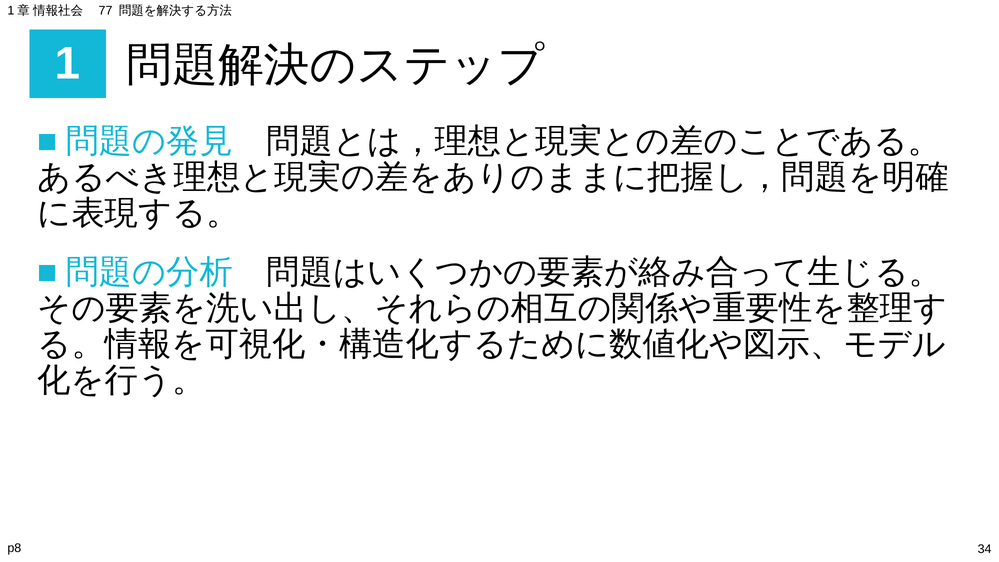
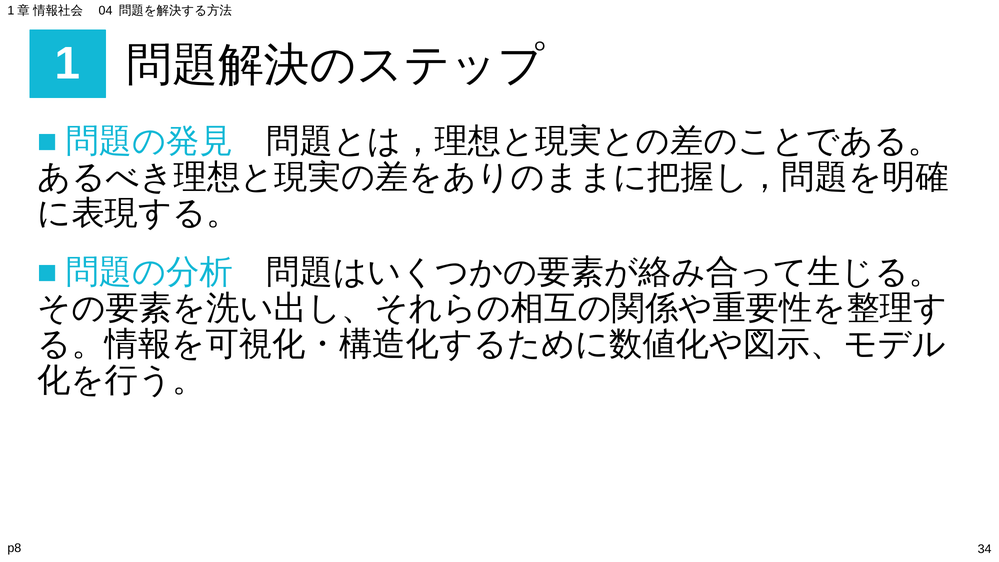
77: 77 -> 04
